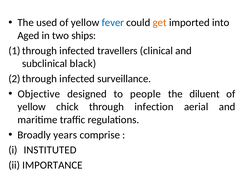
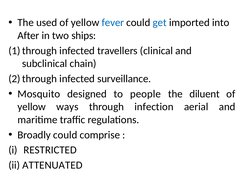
get colour: orange -> blue
Aged: Aged -> After
black: black -> chain
Objective: Objective -> Mosquito
chick: chick -> ways
Broadly years: years -> could
INSTITUTED: INSTITUTED -> RESTRICTED
IMPORTANCE: IMPORTANCE -> ATTENUATED
